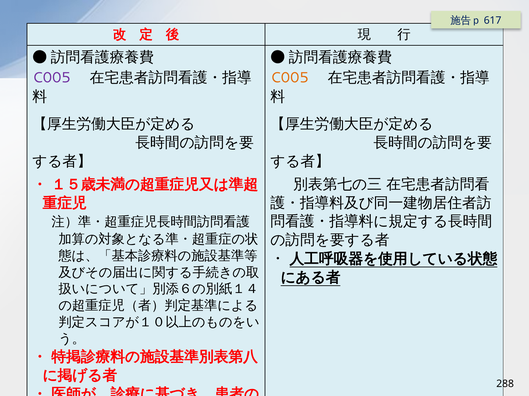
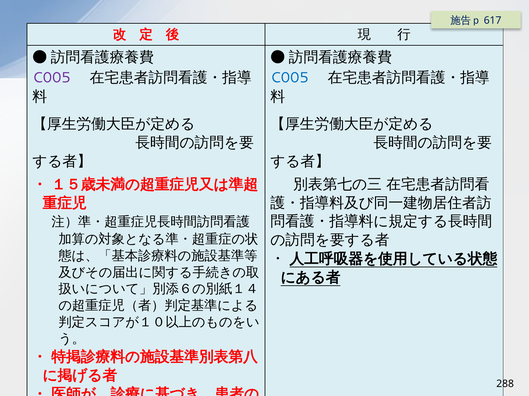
C005 at (290, 78) colour: orange -> blue
